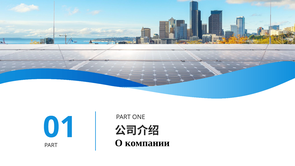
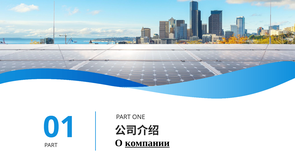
компании underline: none -> present
